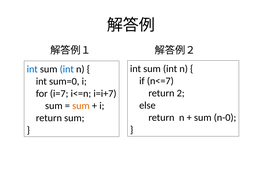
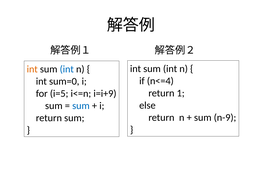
int at (32, 69) colour: blue -> orange
n<=7: n<=7 -> n<=4
2: 2 -> 1
i=7: i=7 -> i=5
i=i+7: i=i+7 -> i=i+9
sum at (81, 106) colour: orange -> blue
n-0: n-0 -> n-9
